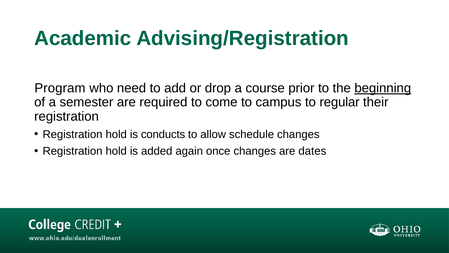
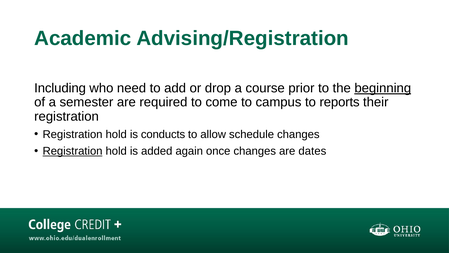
Program: Program -> Including
regular: regular -> reports
Registration at (73, 151) underline: none -> present
